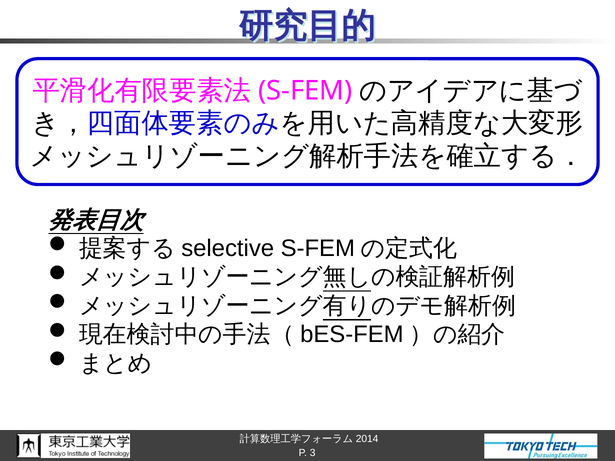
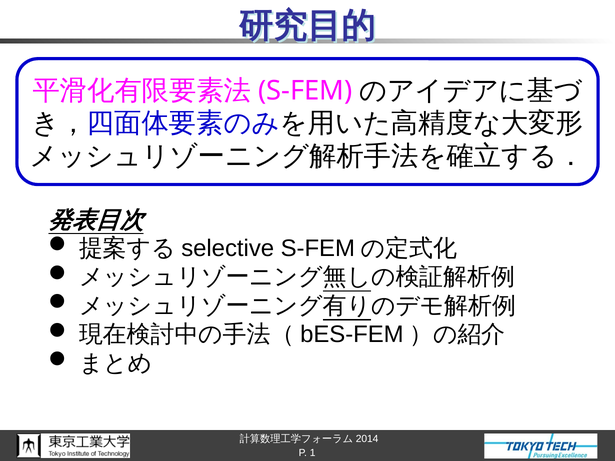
3: 3 -> 1
